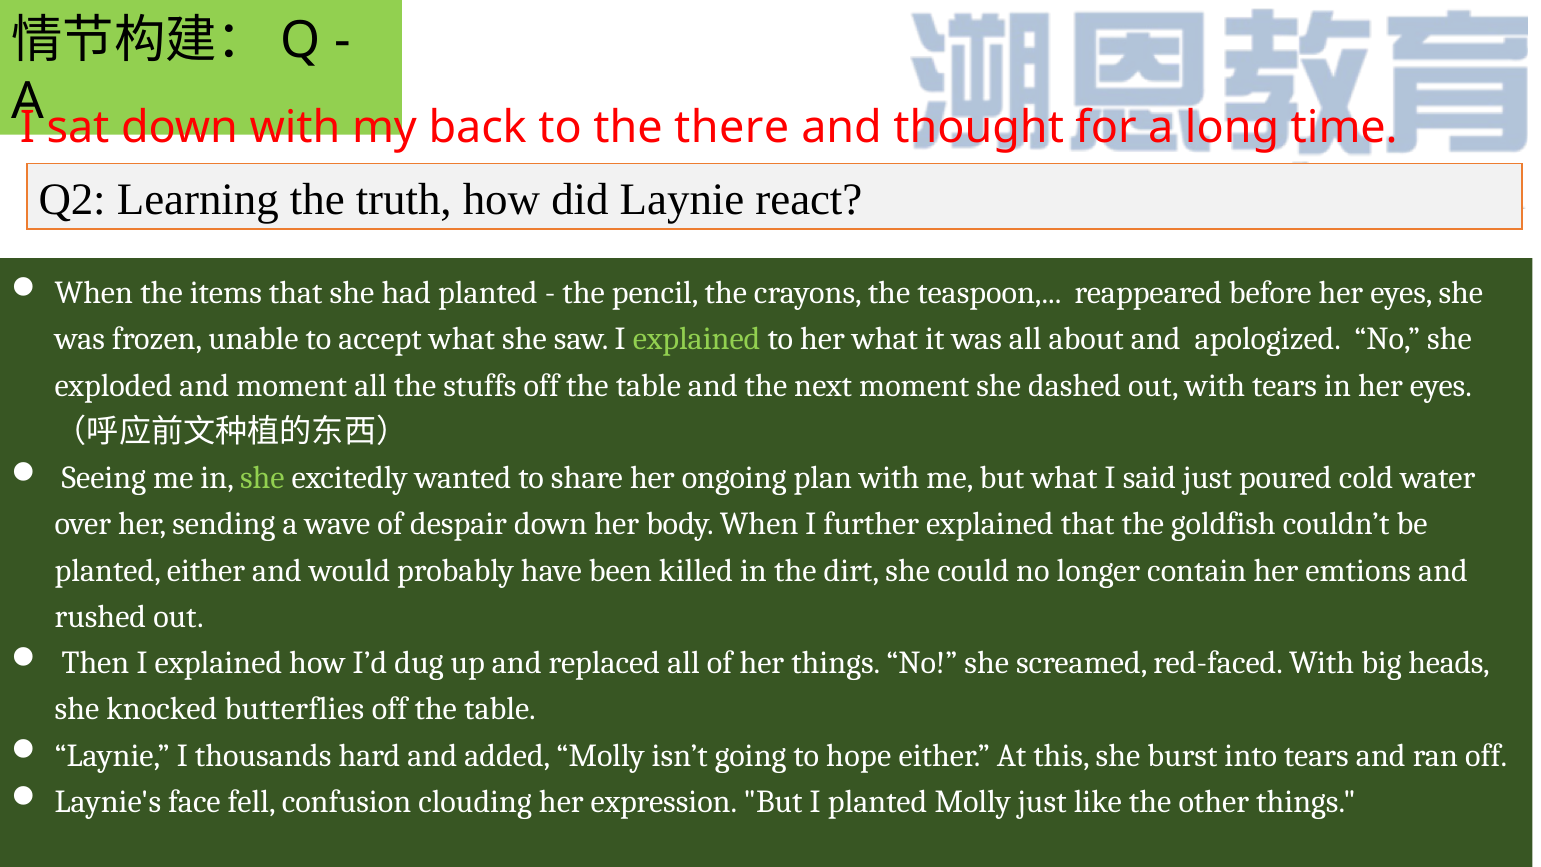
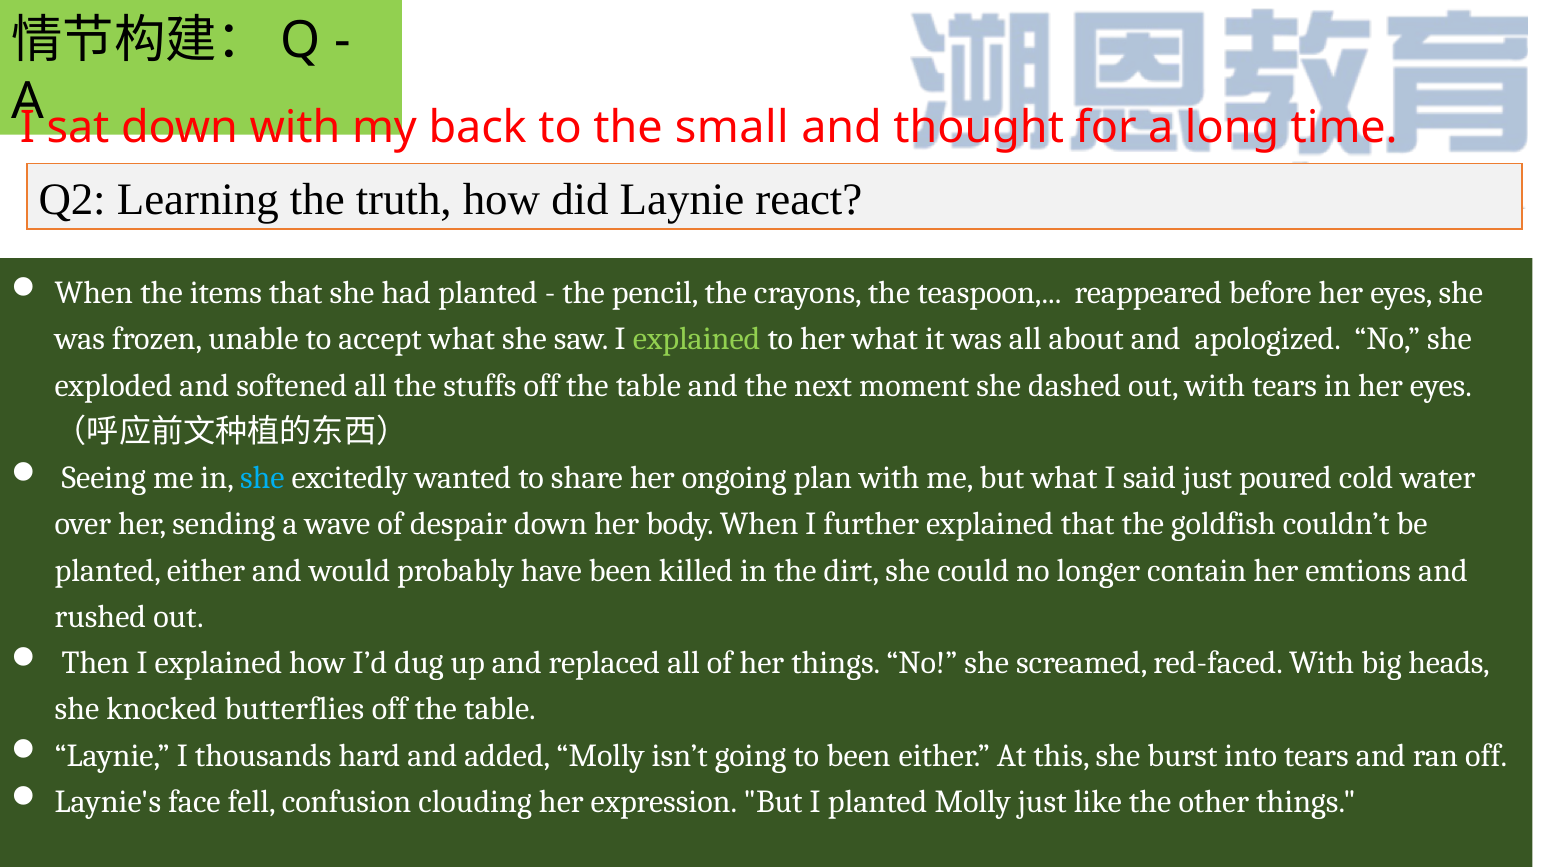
there: there -> small
and moment: moment -> softened
she at (262, 478) colour: light green -> light blue
to hope: hope -> been
